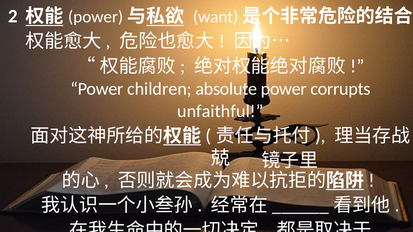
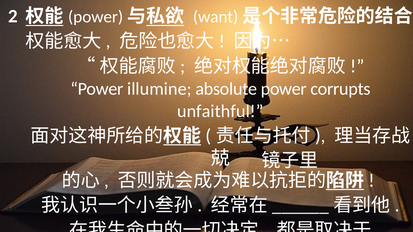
children: children -> illumine
